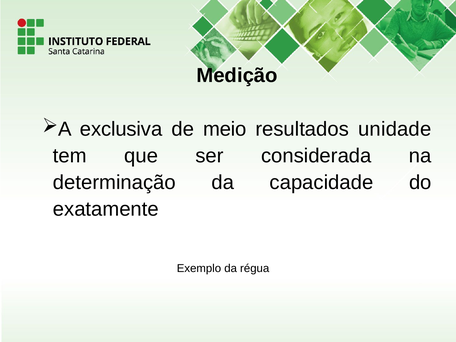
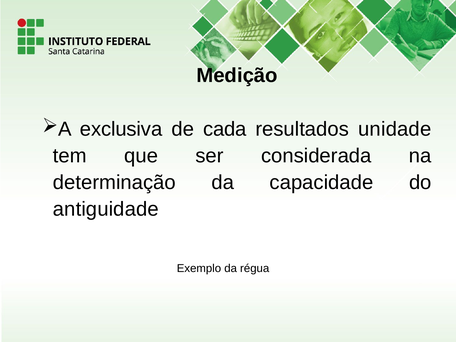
meio: meio -> cada
exatamente: exatamente -> antiguidade
